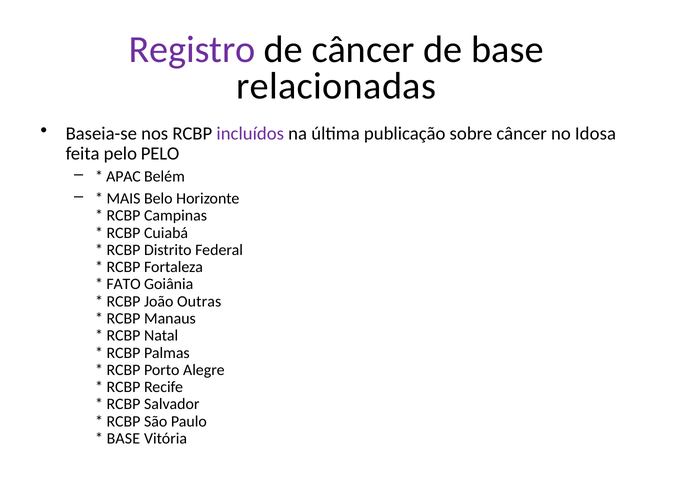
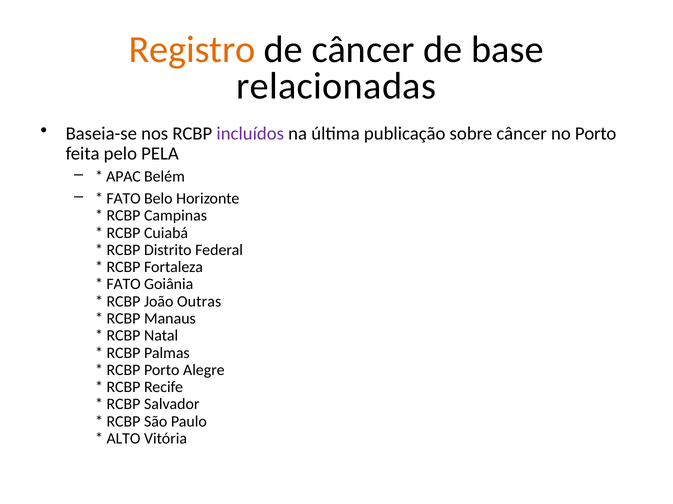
Registro colour: purple -> orange
no Idosa: Idosa -> Porto
pelo PELO: PELO -> PELA
MAIS at (123, 199): MAIS -> FATO
BASE at (123, 439): BASE -> ALTO
